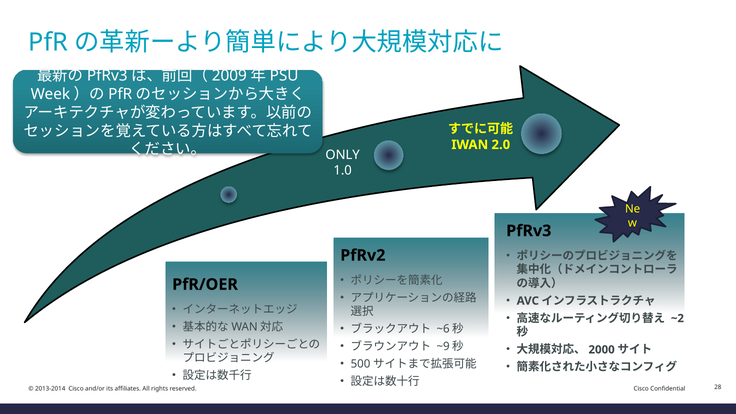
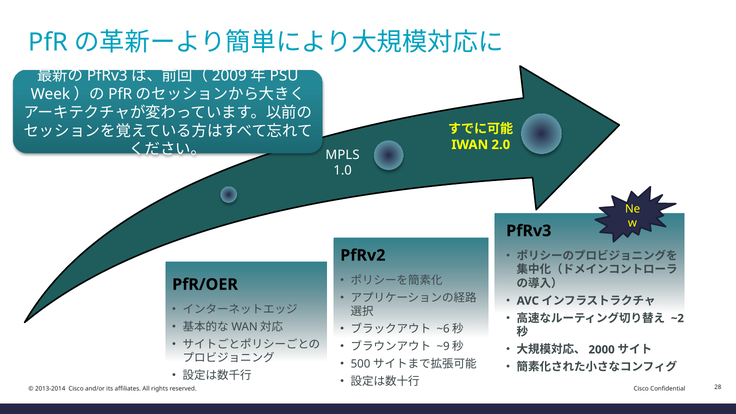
ONLY: ONLY -> MPLS
